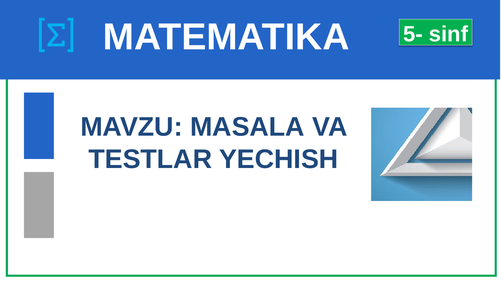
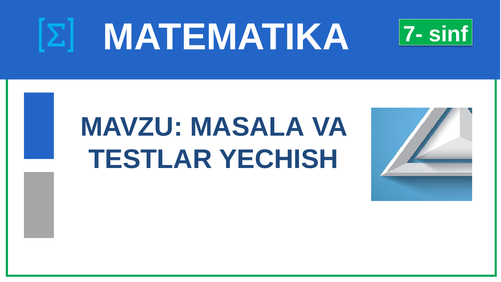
5-: 5- -> 7-
